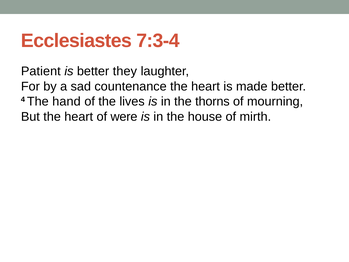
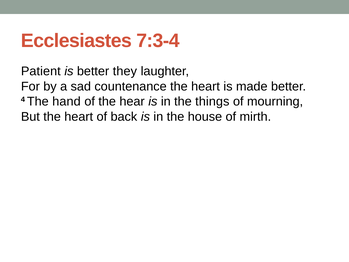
lives: lives -> hear
thorns: thorns -> things
were: were -> back
